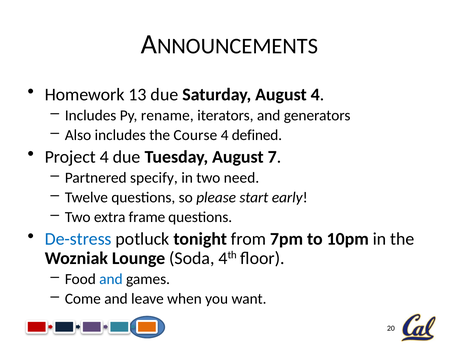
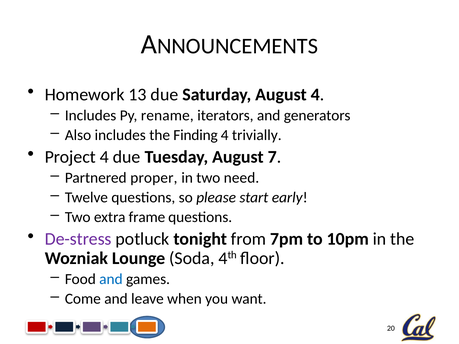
Course: Course -> Finding
defined: defined -> trivially
specify: specify -> proper
De-stress colour: blue -> purple
